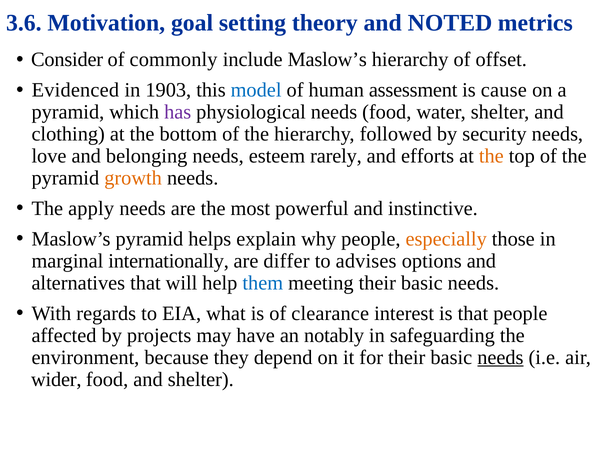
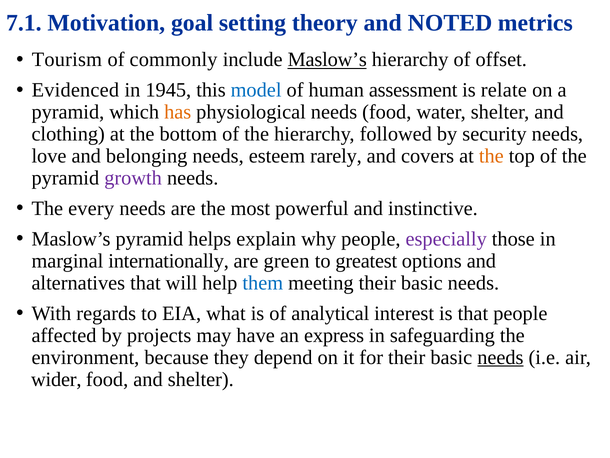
3.6: 3.6 -> 7.1
Consider: Consider -> Tourism
Maslow’s at (327, 60) underline: none -> present
1903: 1903 -> 1945
cause: cause -> relate
has colour: purple -> orange
efforts: efforts -> covers
growth colour: orange -> purple
apply: apply -> every
especially colour: orange -> purple
differ: differ -> green
advises: advises -> greatest
clearance: clearance -> analytical
notably: notably -> express
